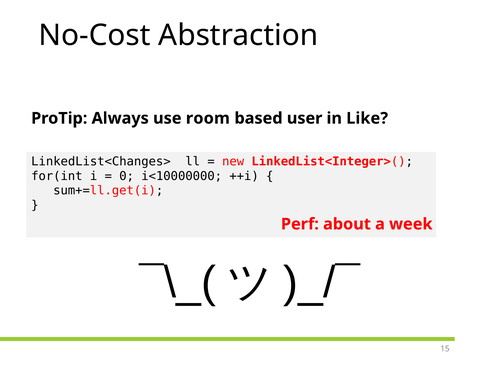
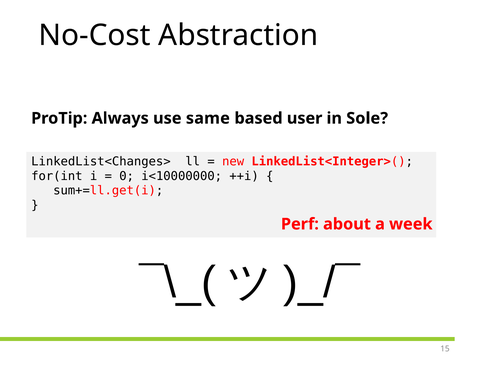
room: room -> same
Like: Like -> Sole
